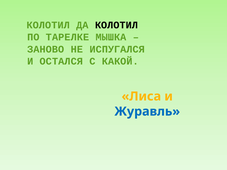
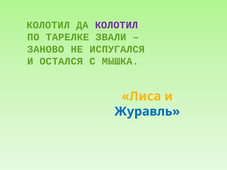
КОЛОТИЛ at (117, 25) colour: black -> purple
МЫШКА: МЫШКА -> ЗВАЛИ
КАКОЙ: КАКОЙ -> МЫШКА
